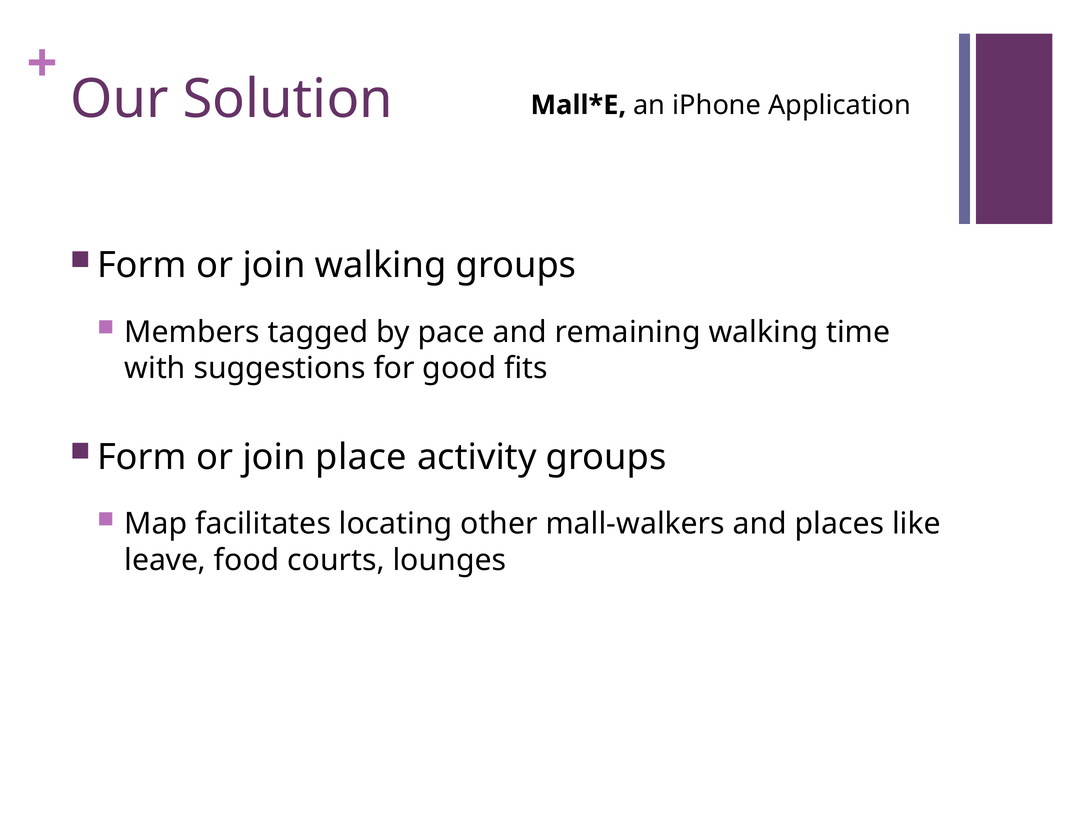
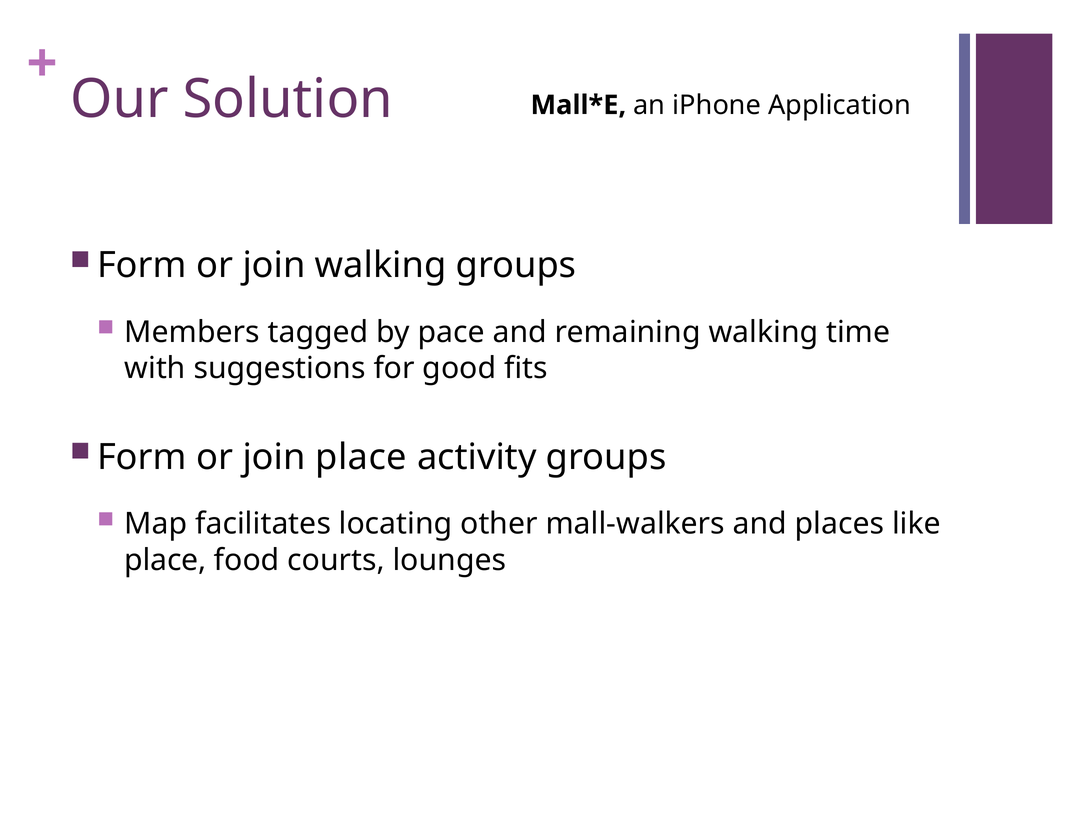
leave at (165, 560): leave -> place
